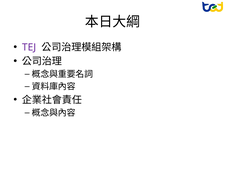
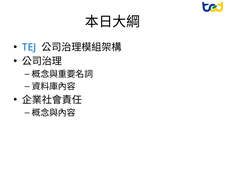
TEJ colour: purple -> blue
